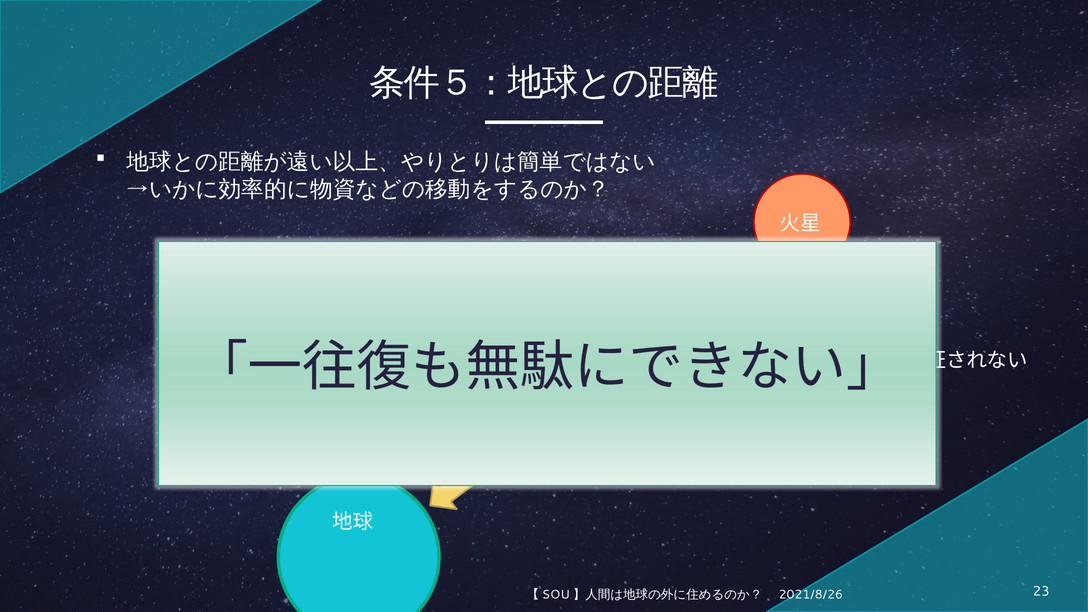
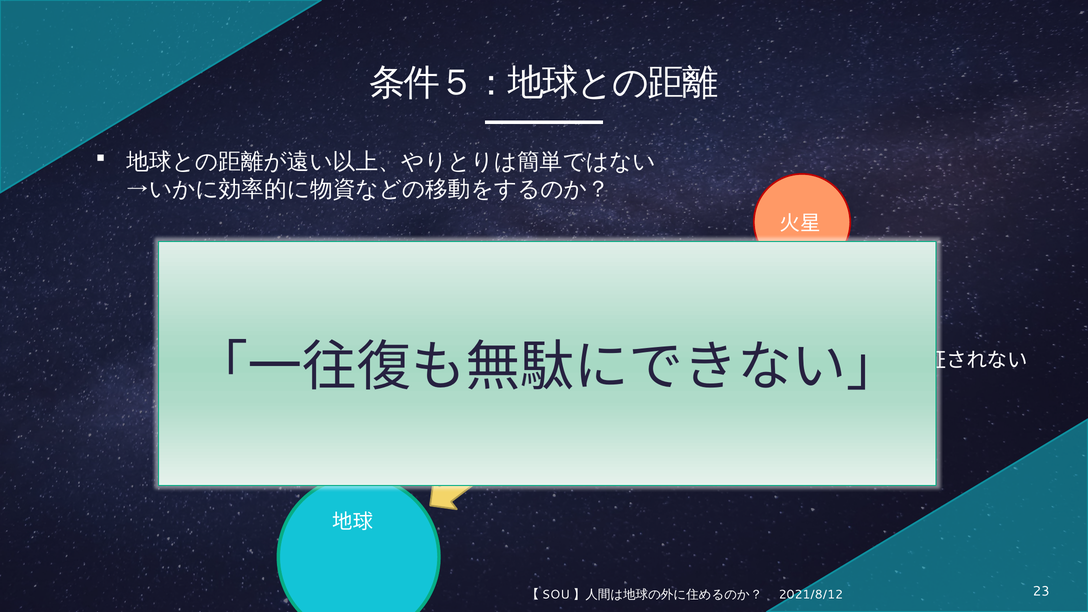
2021/8/26: 2021/8/26 -> 2021/8/12
